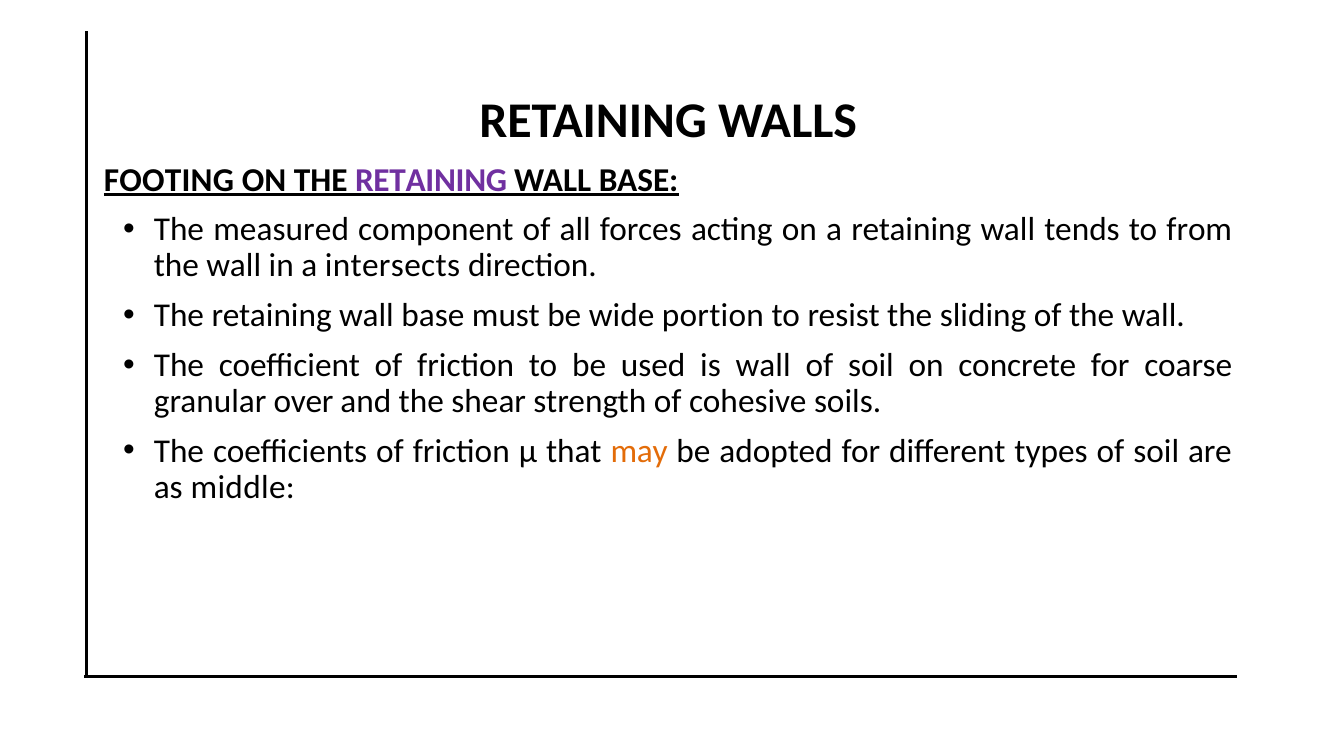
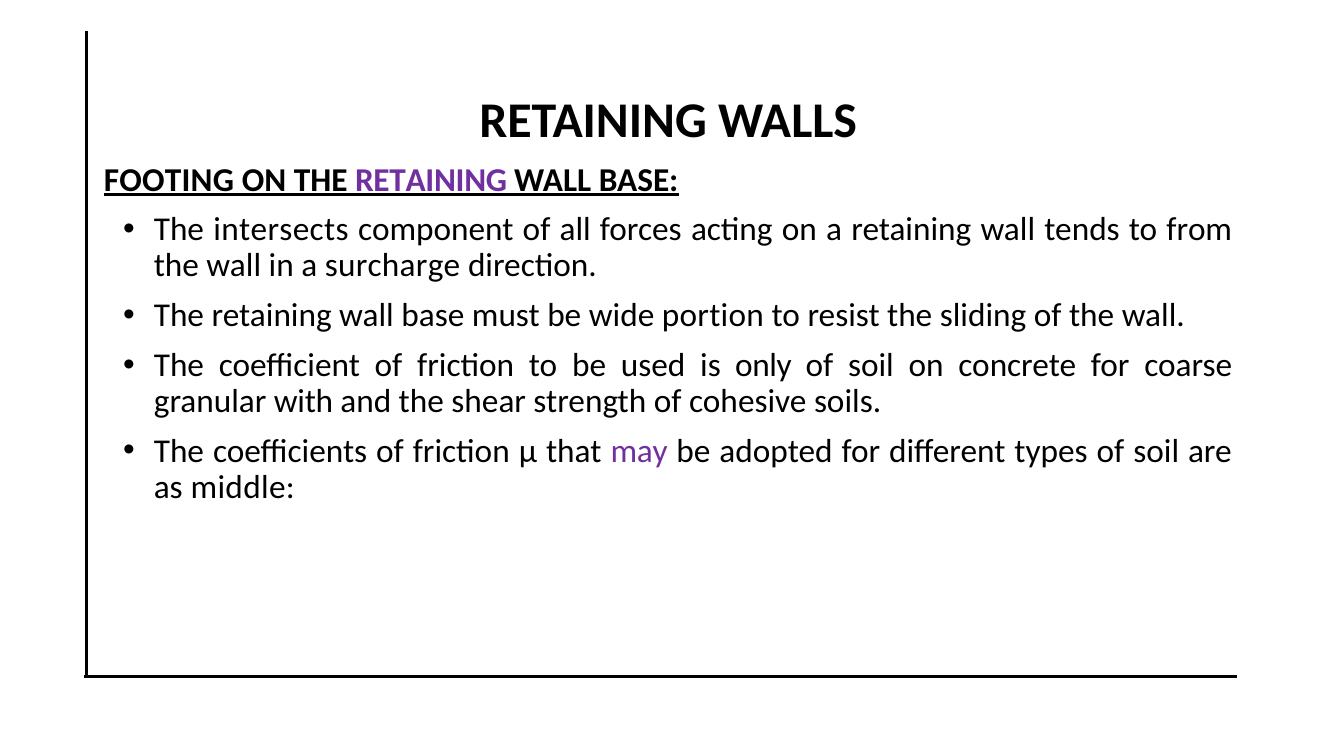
measured: measured -> intersects
intersects: intersects -> surcharge
is wall: wall -> only
over: over -> with
may colour: orange -> purple
